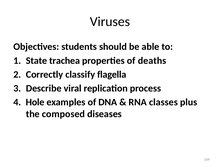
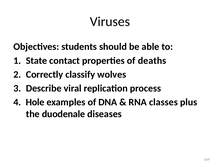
trachea: trachea -> contact
flagella: flagella -> wolves
composed: composed -> duodenale
